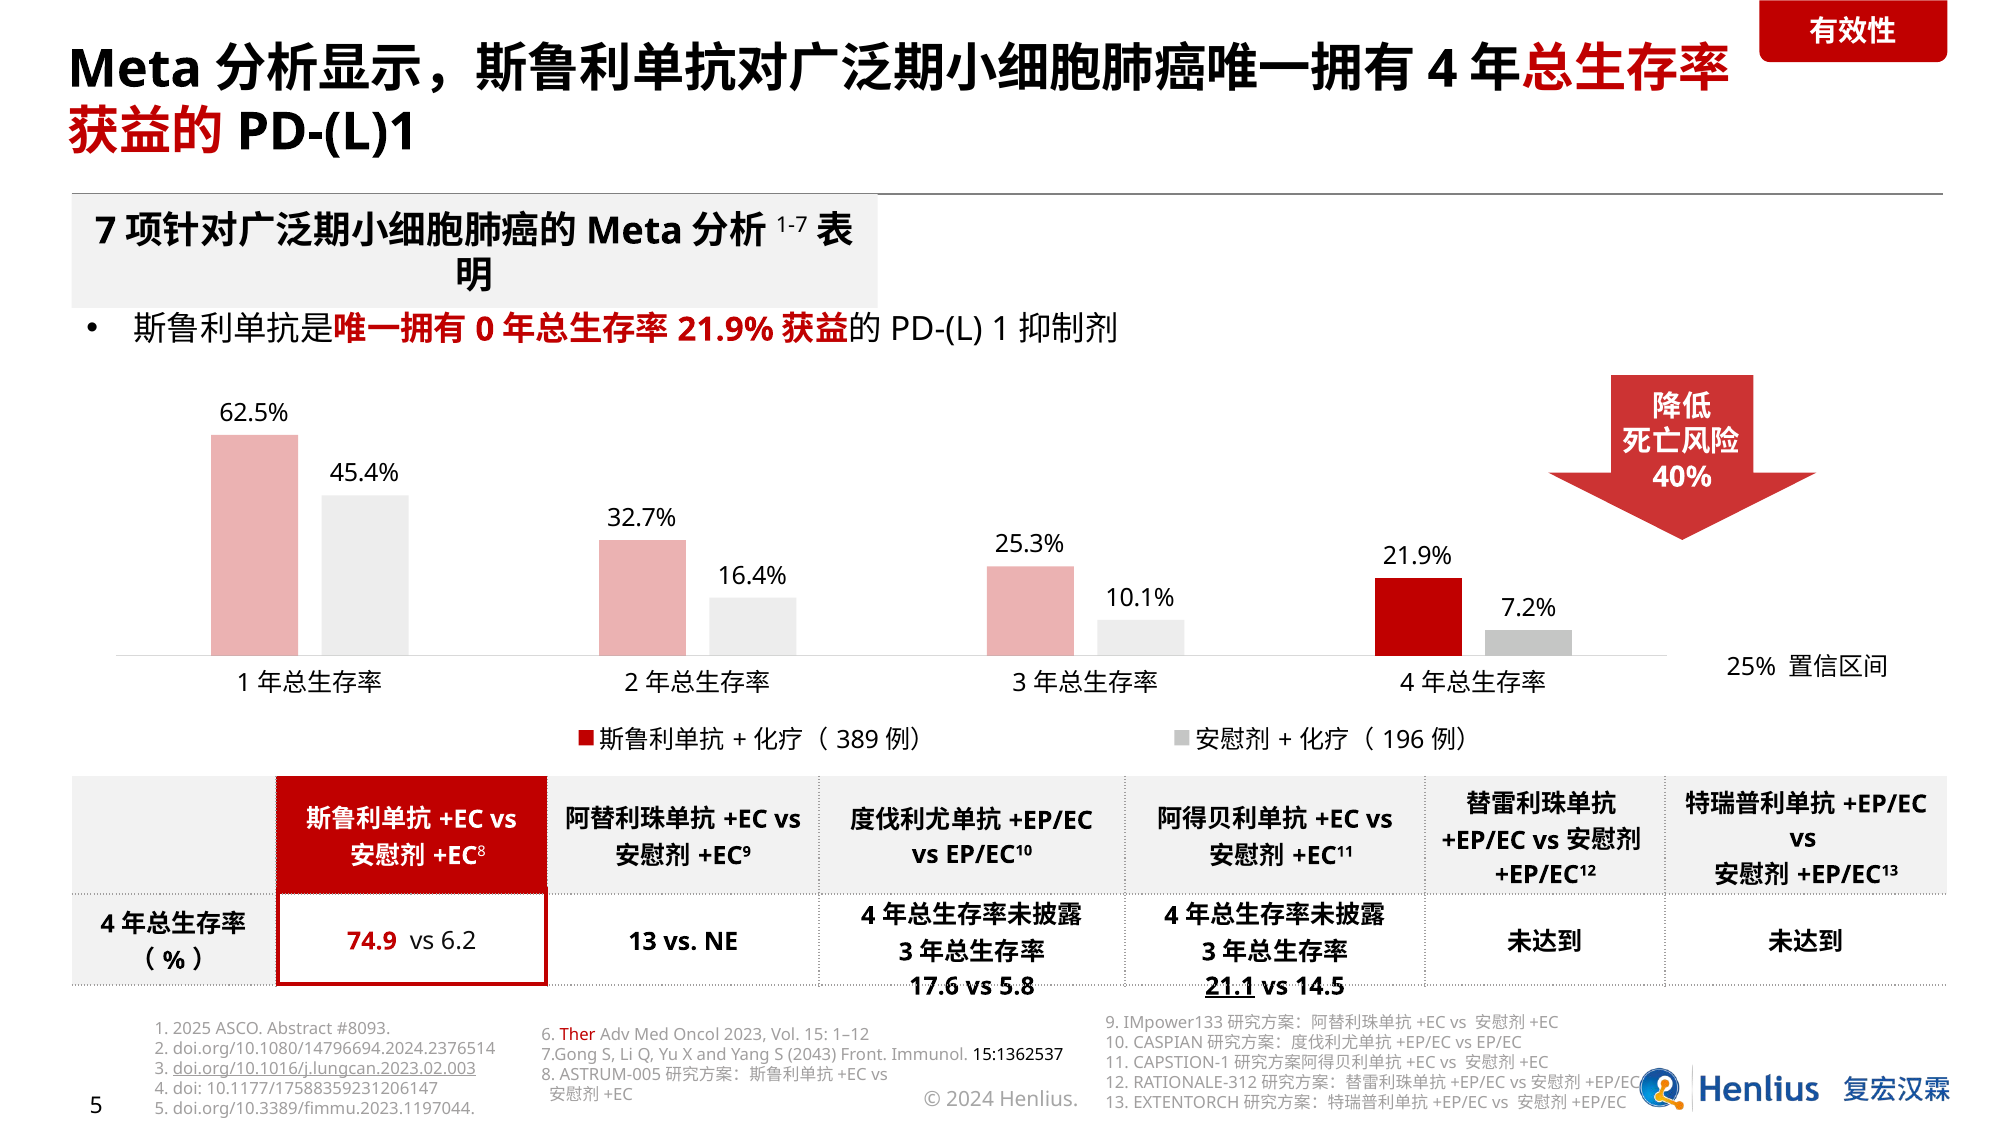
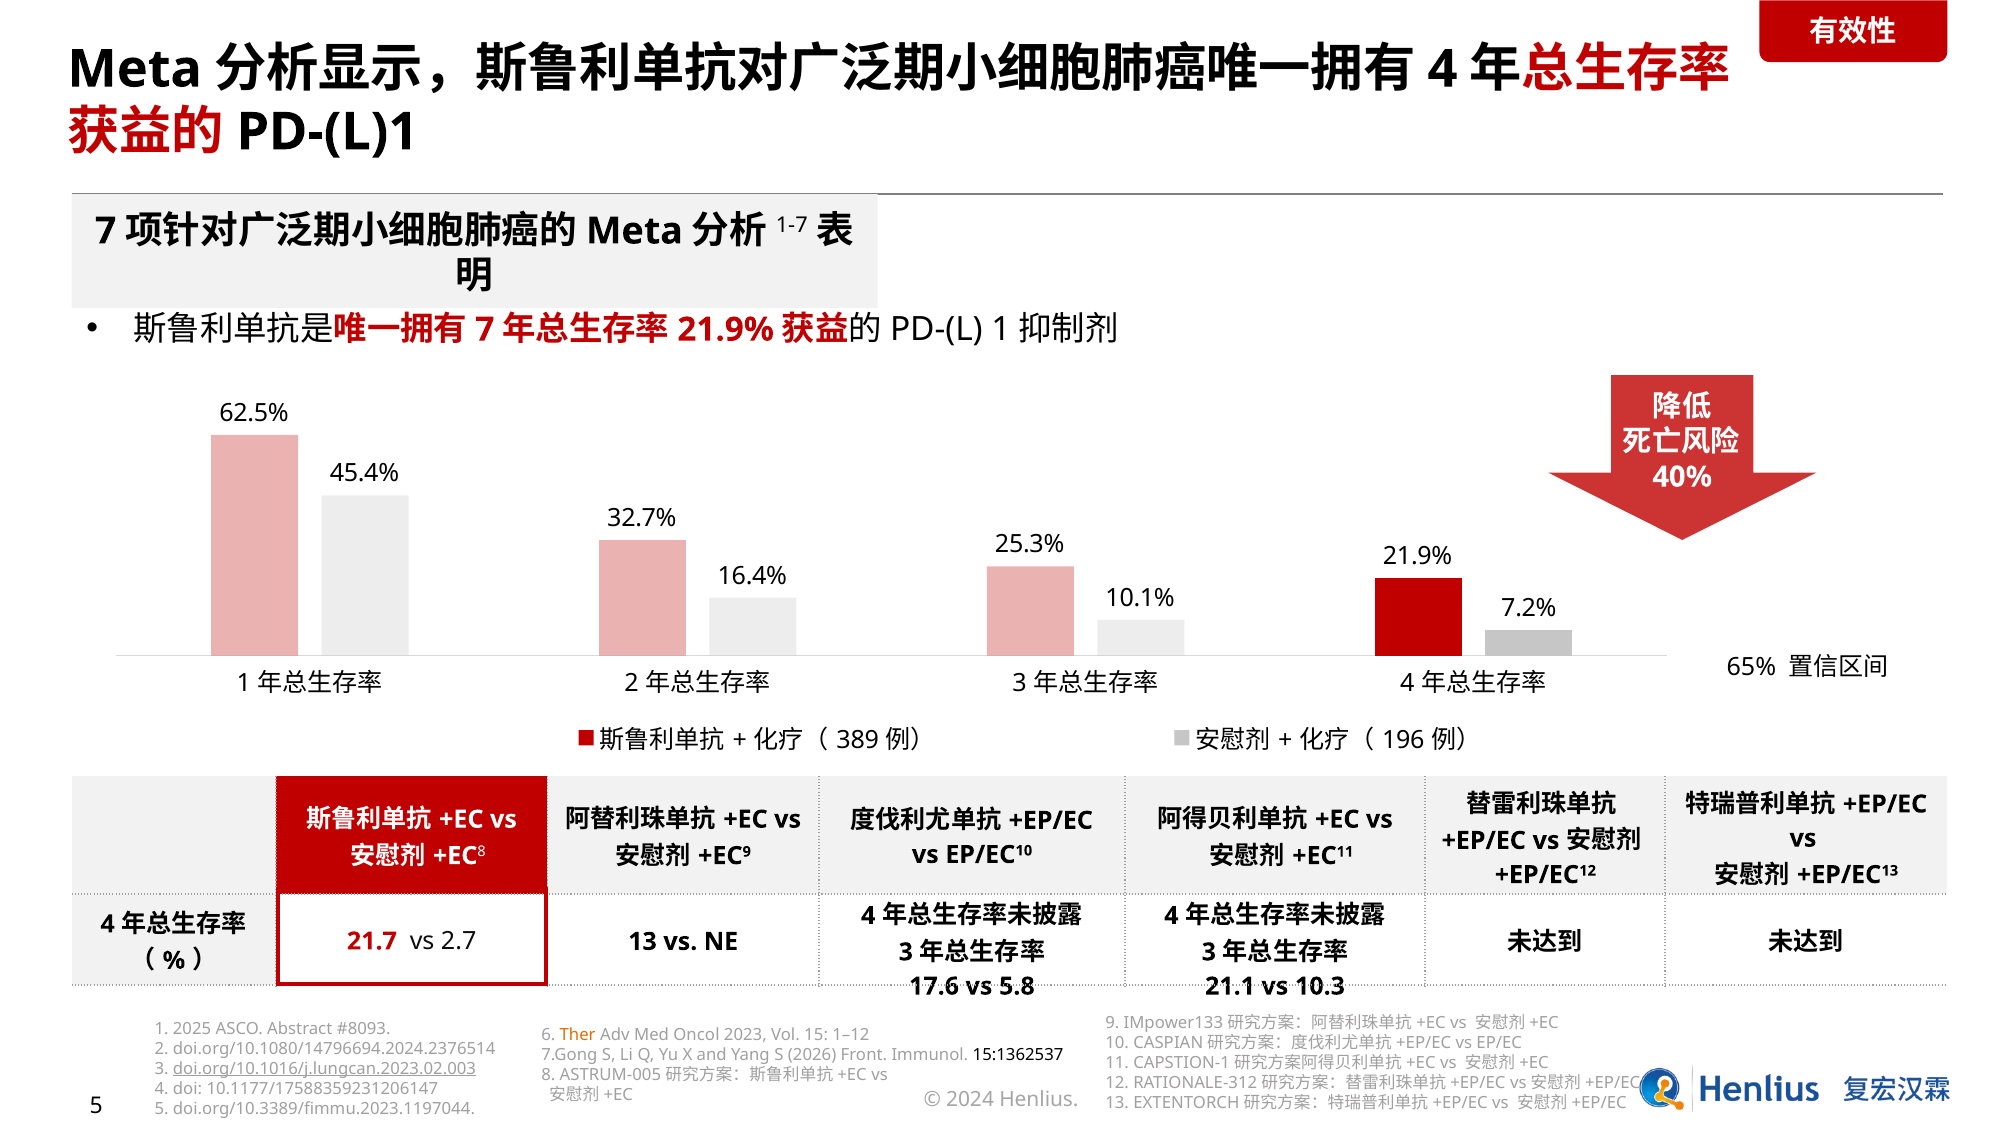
0 at (485, 329): 0 -> 7
25%: 25% -> 65%
74.9: 74.9 -> 21.7
6.2: 6.2 -> 2.7
21.1 underline: present -> none
14.5: 14.5 -> 10.3
Ther colour: red -> orange
2043: 2043 -> 2026
